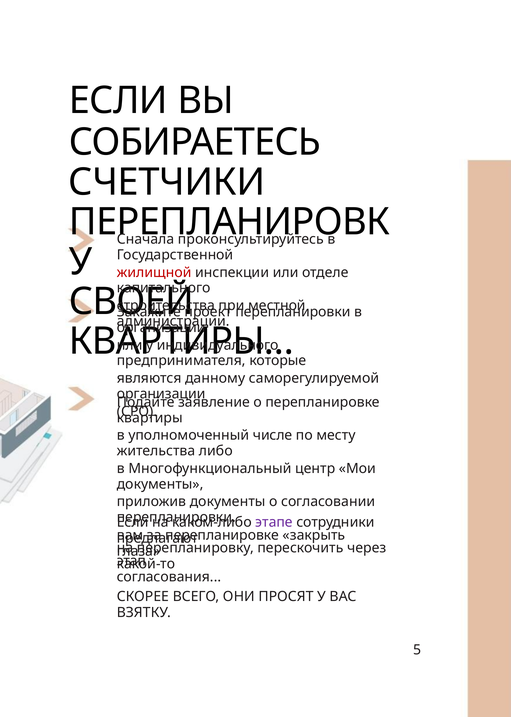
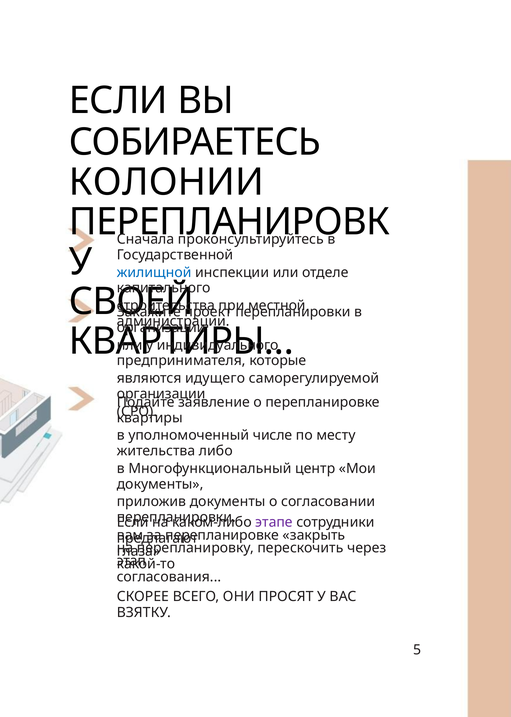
СЧЕТЧИКИ: СЧЕТЧИКИ -> КОЛОНИИ
жилищной colour: red -> blue
данному: данному -> идущего
